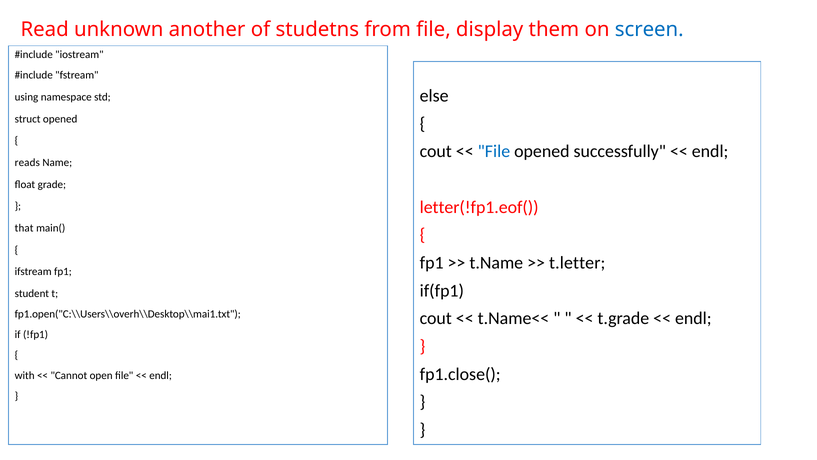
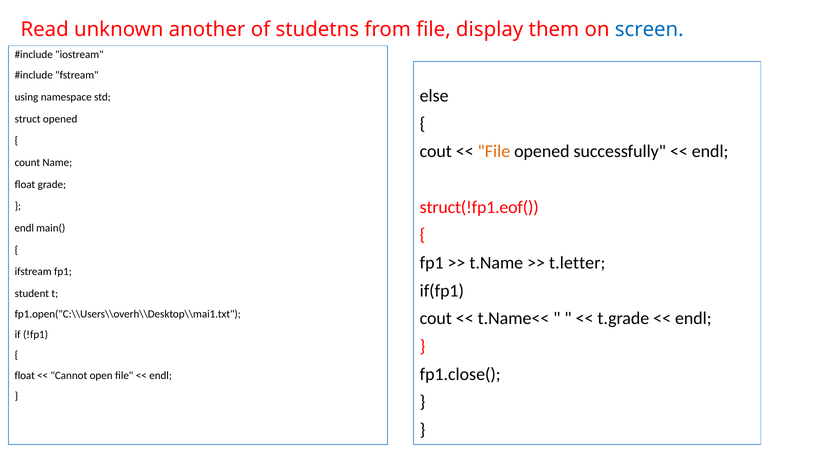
File at (494, 151) colour: blue -> orange
reads: reads -> count
letter(!fp1.eof(: letter(!fp1.eof( -> struct(!fp1.eof(
that at (24, 228): that -> endl
with at (25, 375): with -> float
